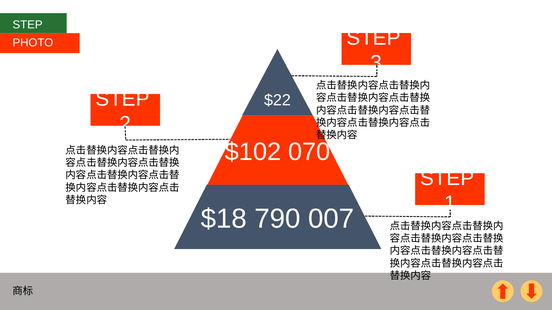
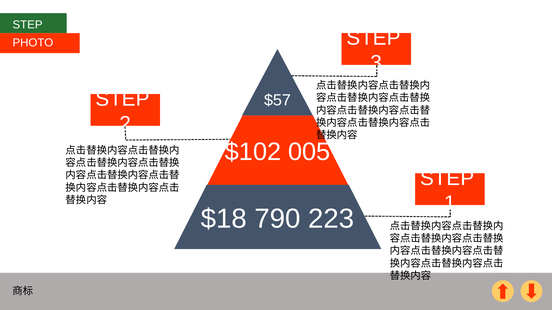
$22: $22 -> $57
070: 070 -> 005
007: 007 -> 223
